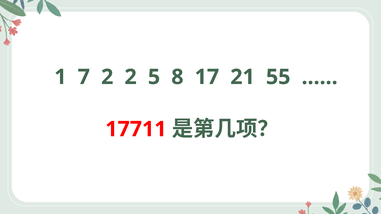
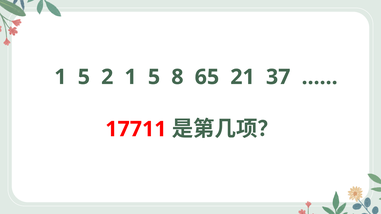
7 at (84, 77): 7 -> 5
2 2: 2 -> 1
17: 17 -> 65
55: 55 -> 37
